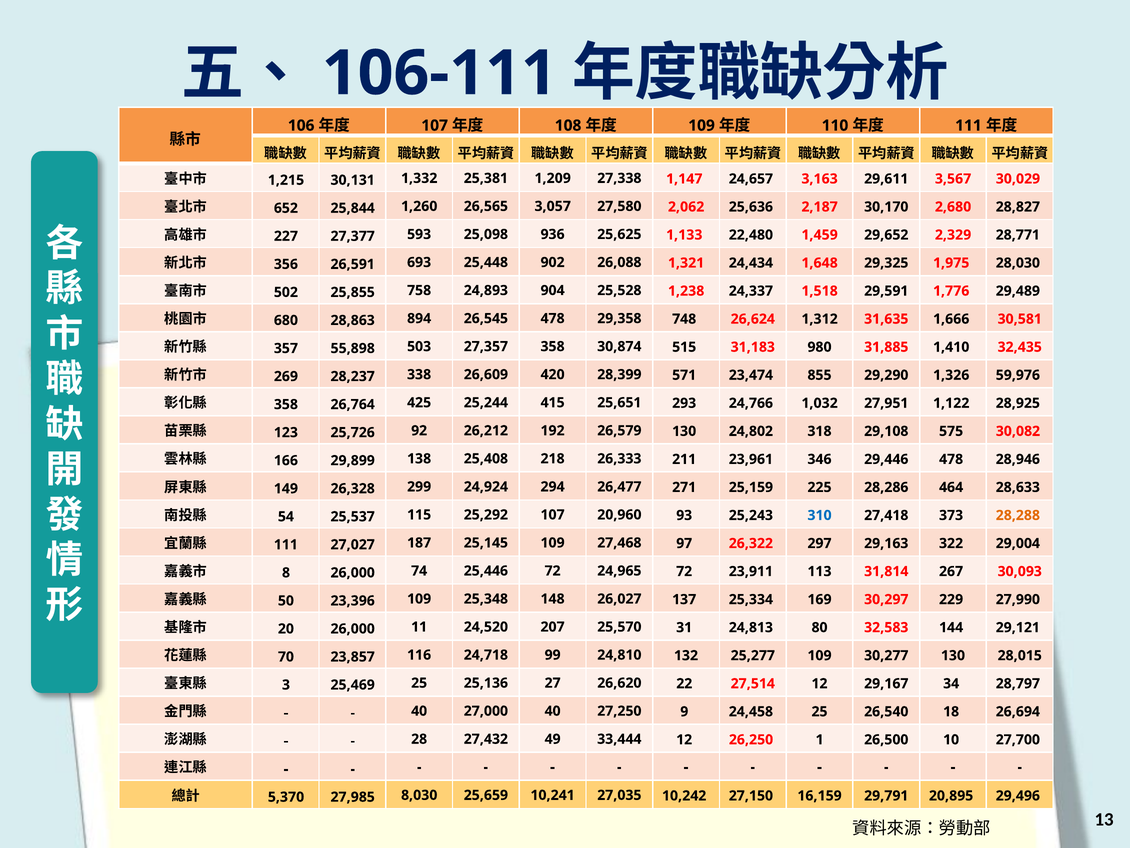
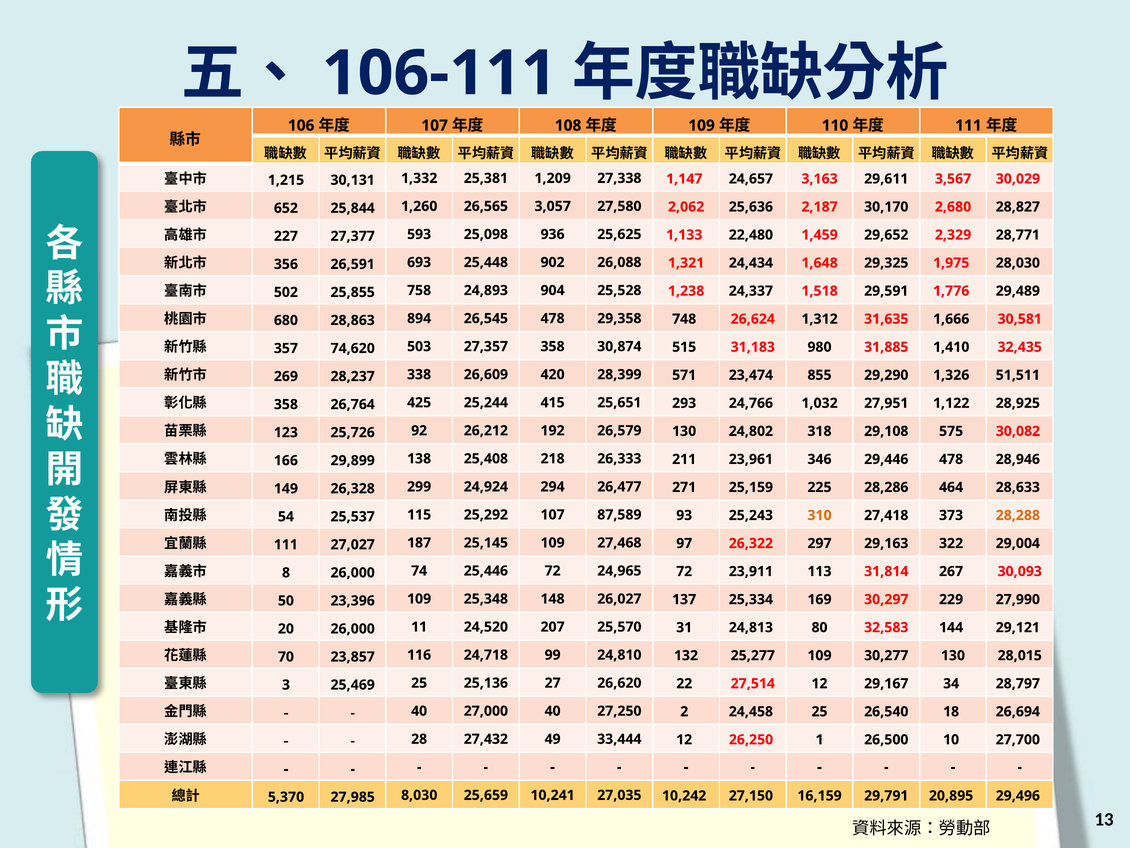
55,898: 55,898 -> 74,620
59,976: 59,976 -> 51,511
20,960: 20,960 -> 87,589
310 colour: blue -> orange
9: 9 -> 2
